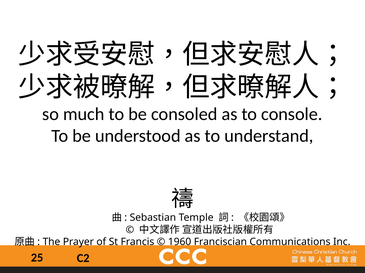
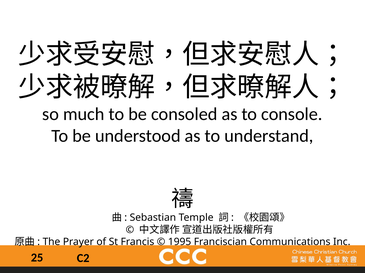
1960: 1960 -> 1995
